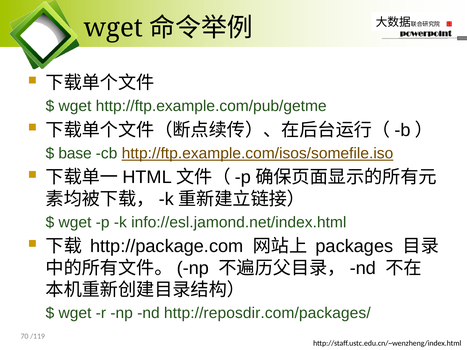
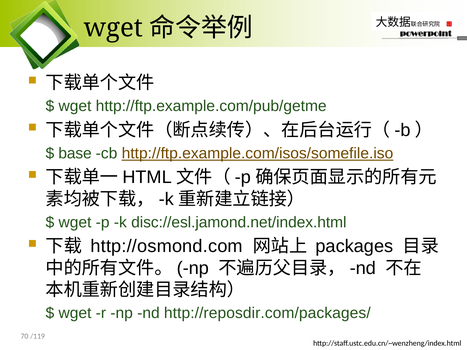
info://esl.jamond.net/index.html: info://esl.jamond.net/index.html -> disc://esl.jamond.net/index.html
http://package.com: http://package.com -> http://osmond.com
